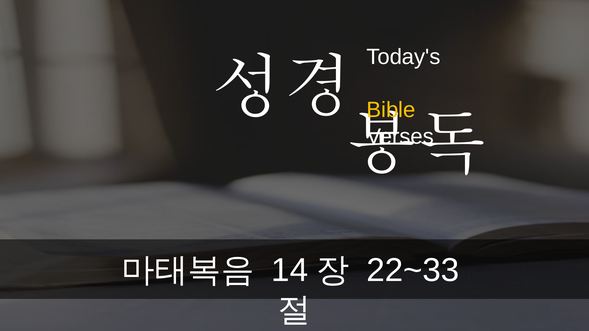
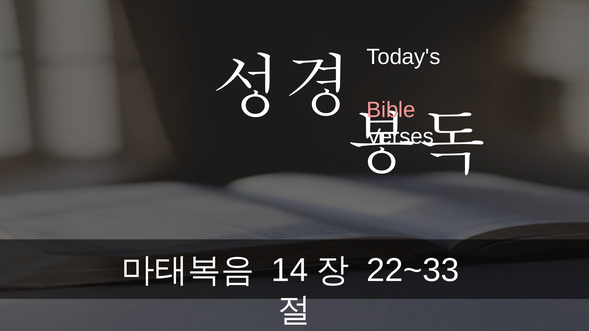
Bible colour: yellow -> pink
